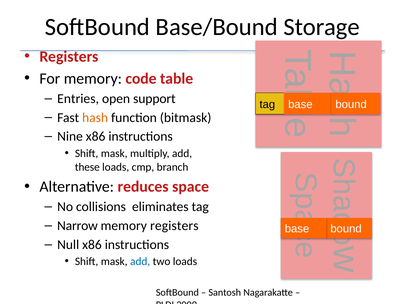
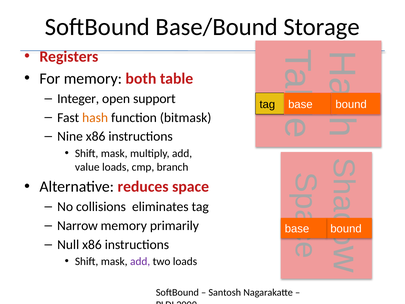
code: code -> both
Entries: Entries -> Integer
these: these -> value
memory registers: registers -> primarily
add at (140, 261) colour: blue -> purple
